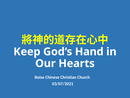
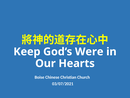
Hand: Hand -> Were
